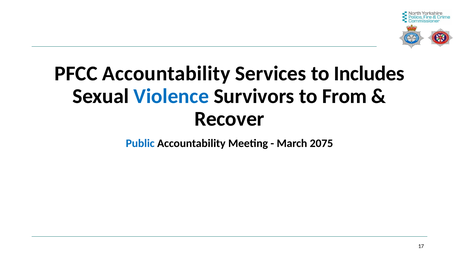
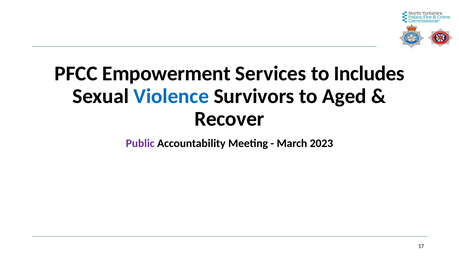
PFCC Accountability: Accountability -> Empowerment
From: From -> Aged
Public colour: blue -> purple
2075: 2075 -> 2023
